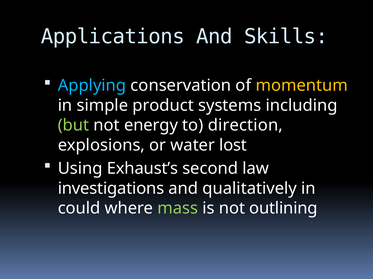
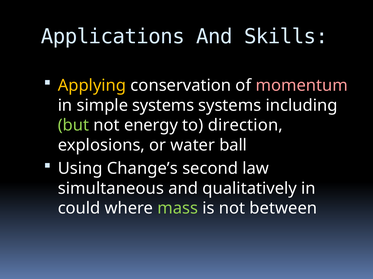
Applying colour: light blue -> yellow
momentum colour: yellow -> pink
simple product: product -> systems
lost: lost -> ball
Exhaust’s: Exhaust’s -> Change’s
investigations: investigations -> simultaneous
outlining: outlining -> between
